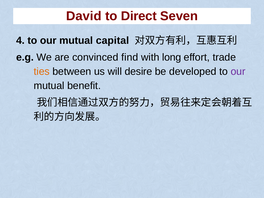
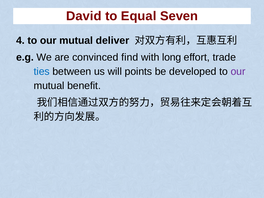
Direct: Direct -> Equal
capital: capital -> deliver
ties colour: orange -> blue
desire: desire -> points
